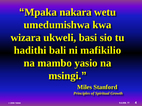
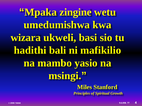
nakara: nakara -> zingine
